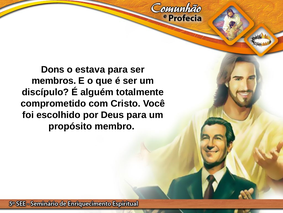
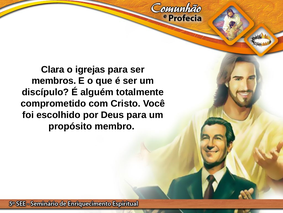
Dons: Dons -> Clara
estava: estava -> igrejas
